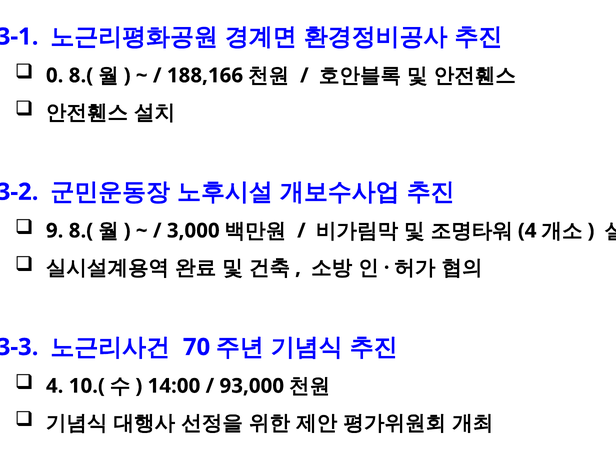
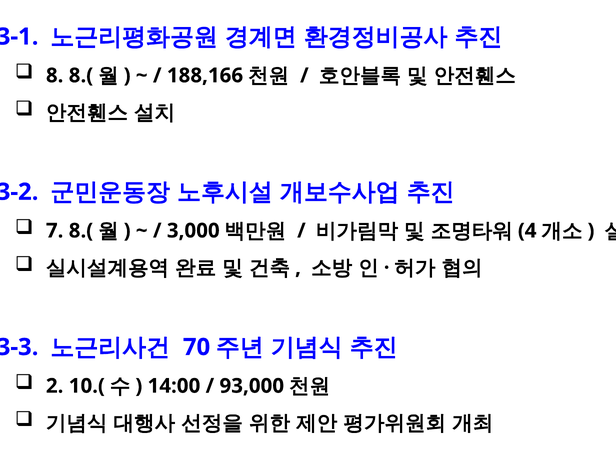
0: 0 -> 8
9: 9 -> 7
4 at (55, 386): 4 -> 2
